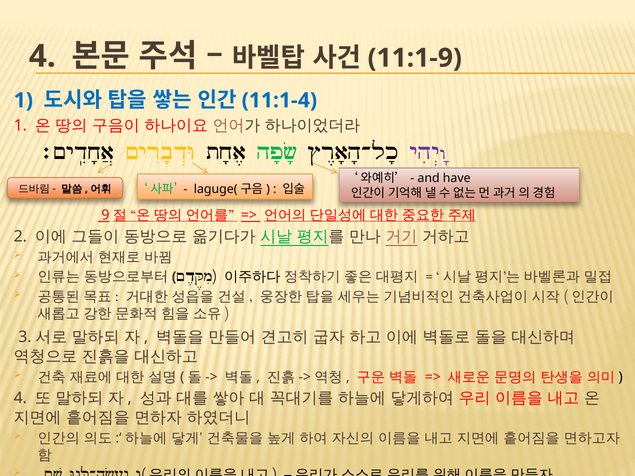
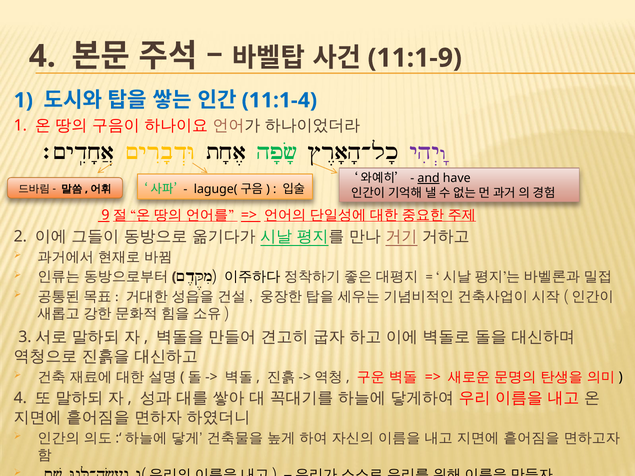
and underline: none -> present
